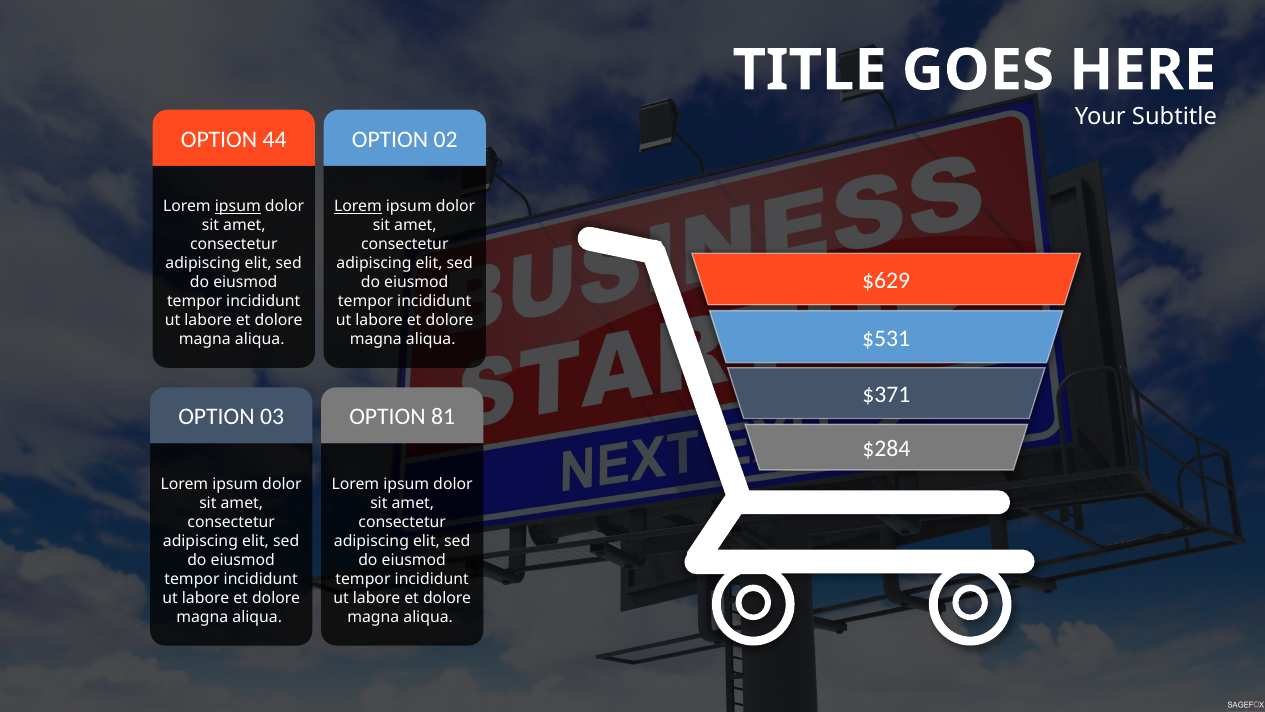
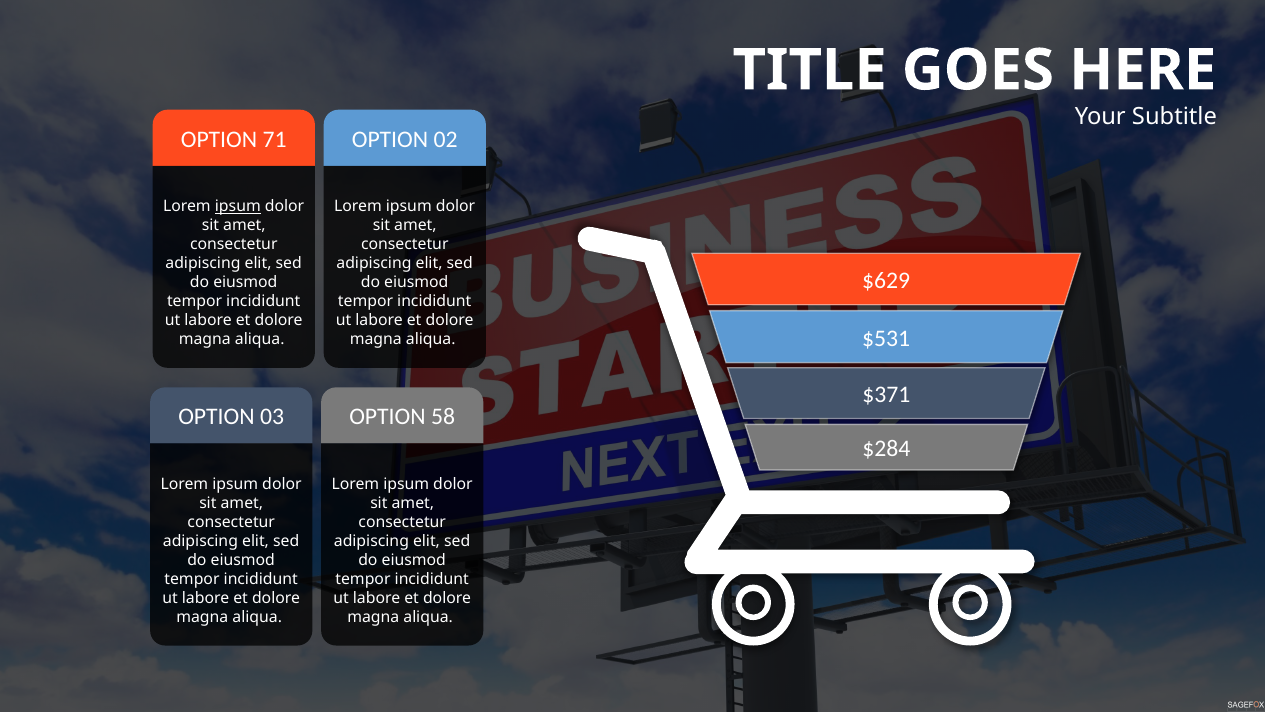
44: 44 -> 71
Lorem at (358, 206) underline: present -> none
81: 81 -> 58
